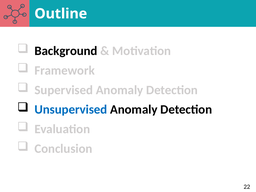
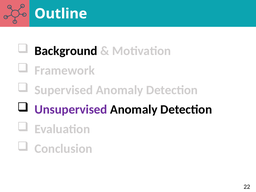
Unsupervised colour: blue -> purple
